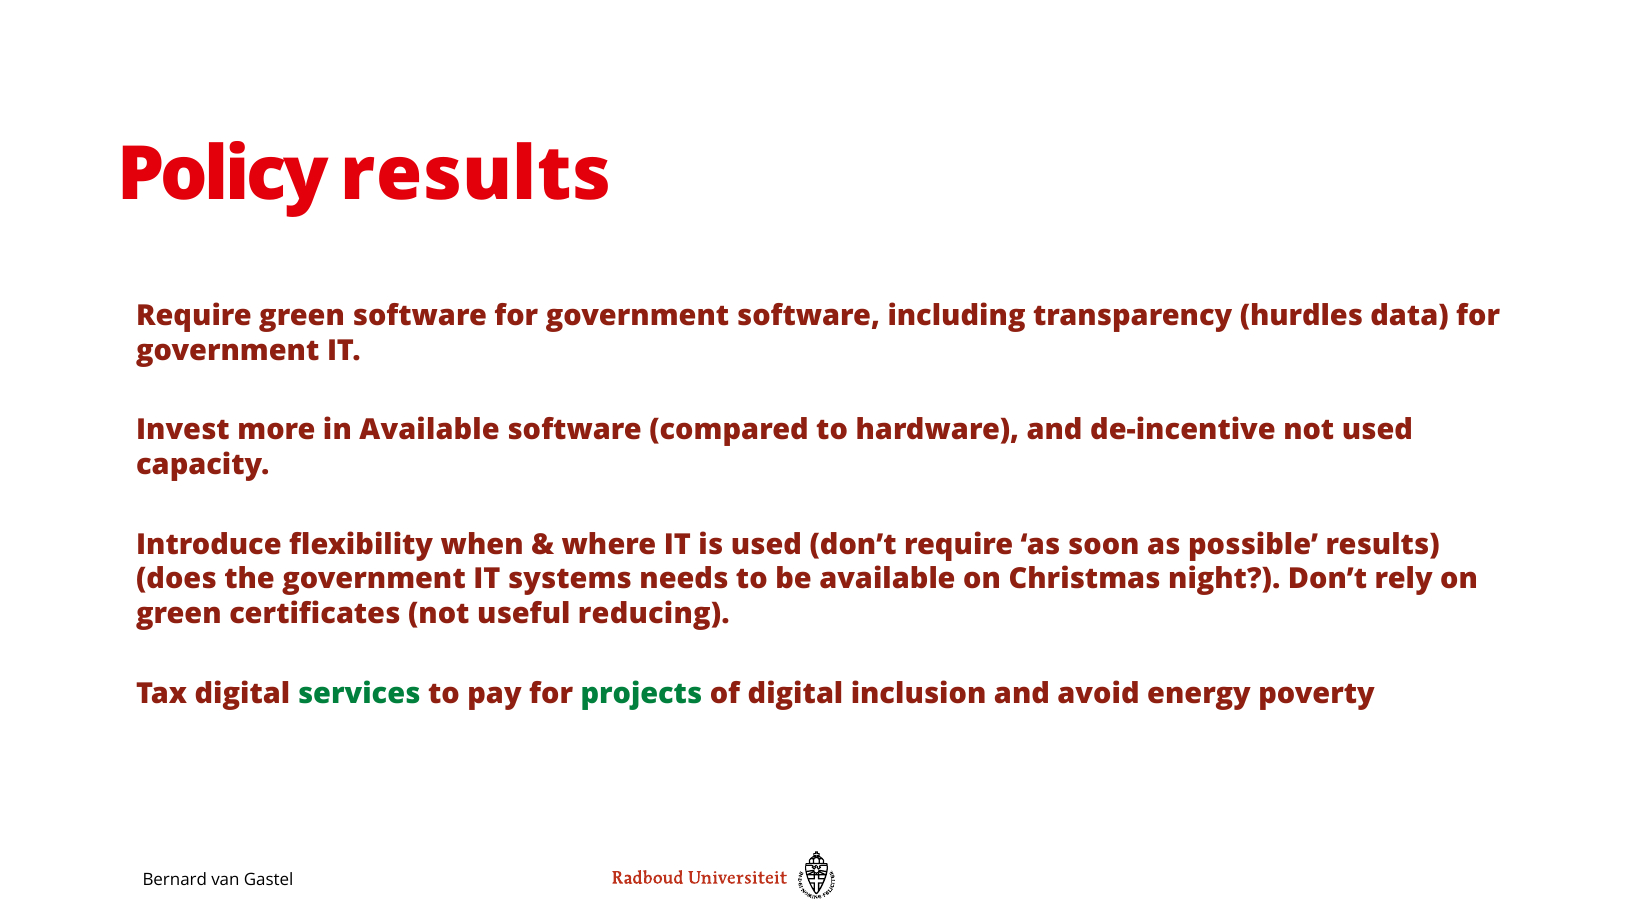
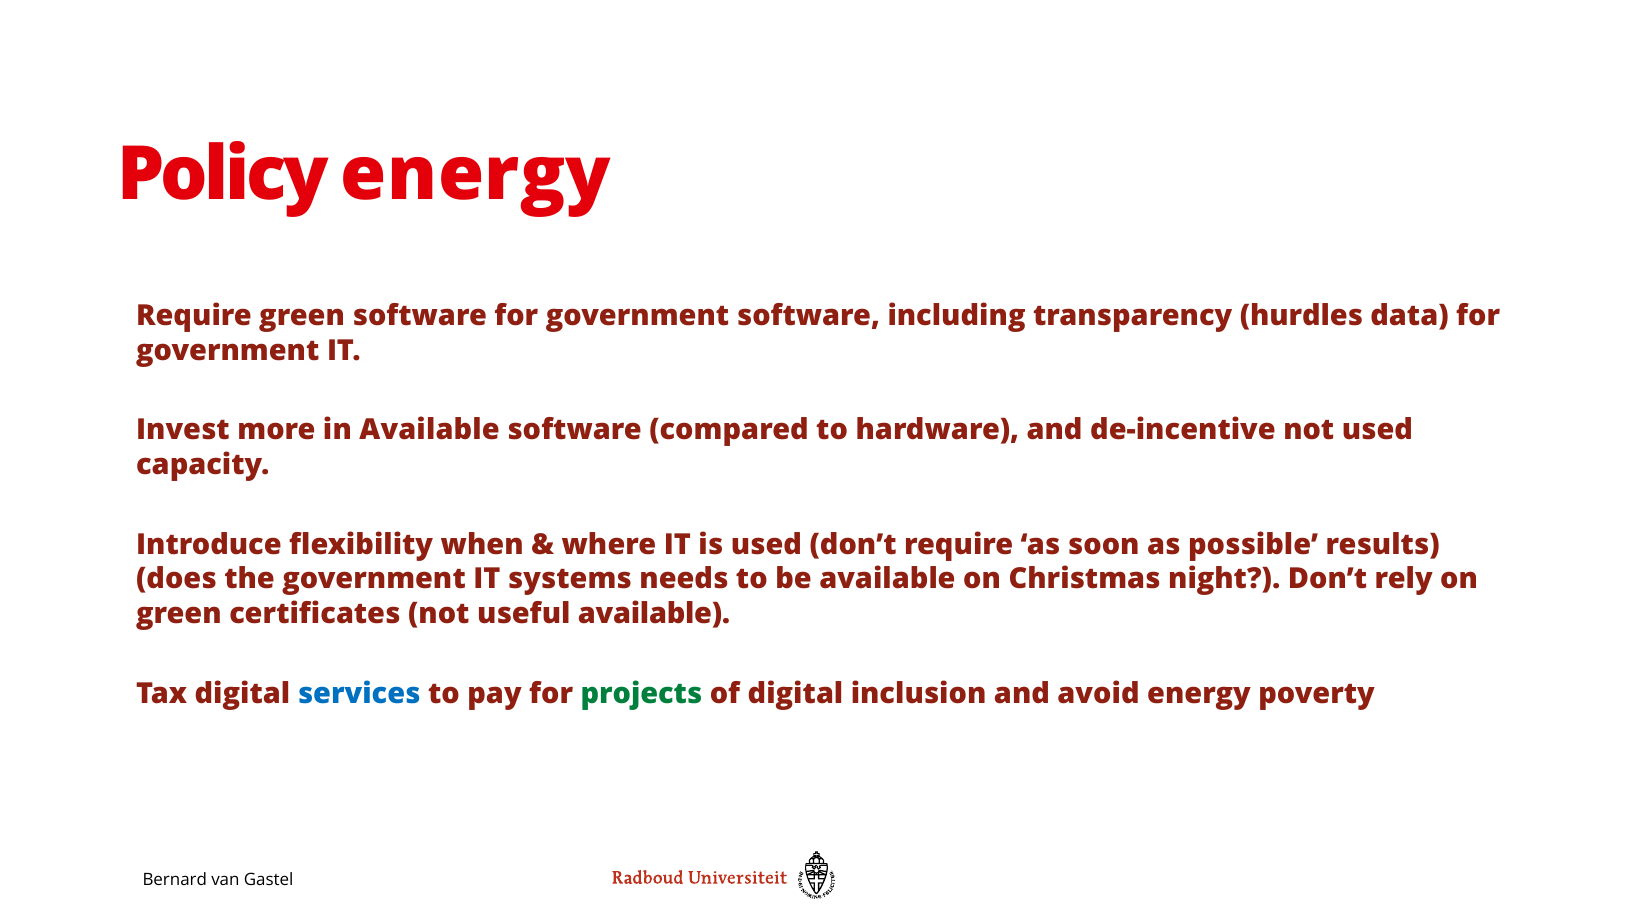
Policy results: results -> energy
useful reducing: reducing -> available
services colour: green -> blue
